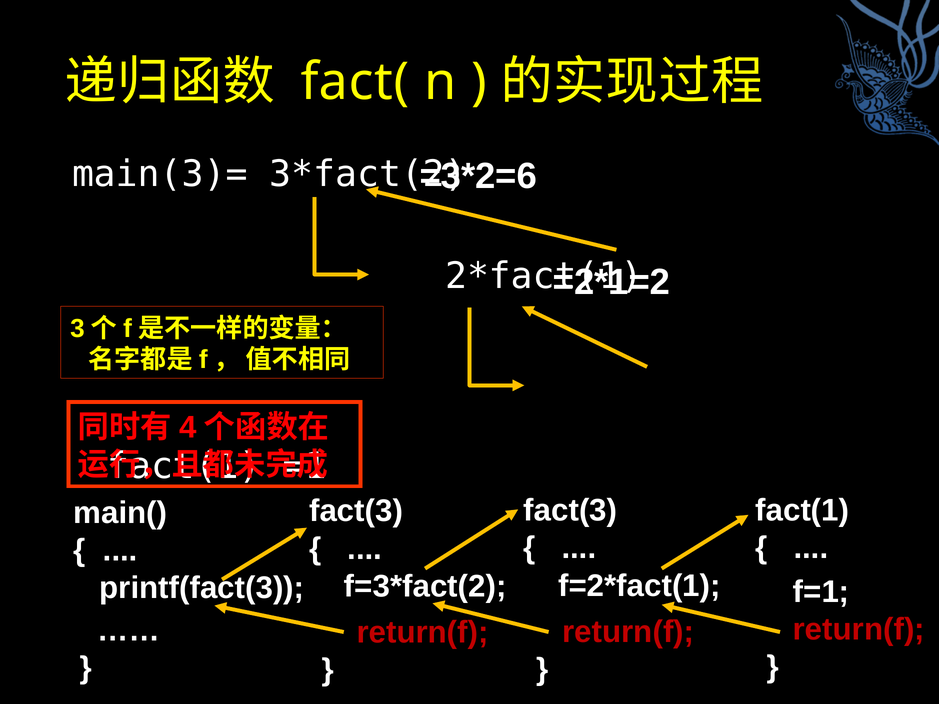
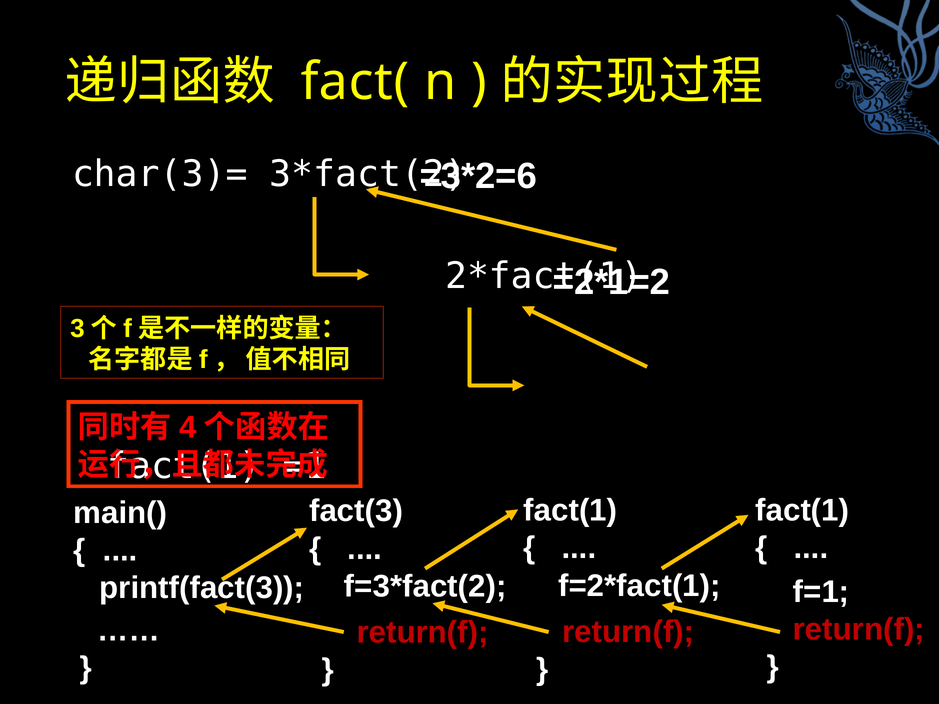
main(3)=: main(3)= -> char(3)=
fact(3 at (570, 511): fact(3 -> fact(1
